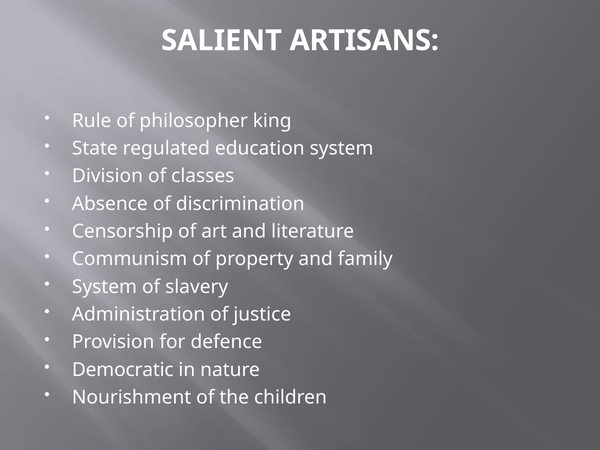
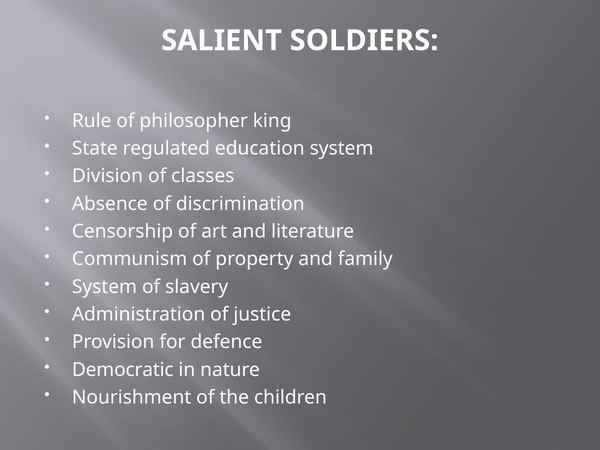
ARTISANS: ARTISANS -> SOLDIERS
